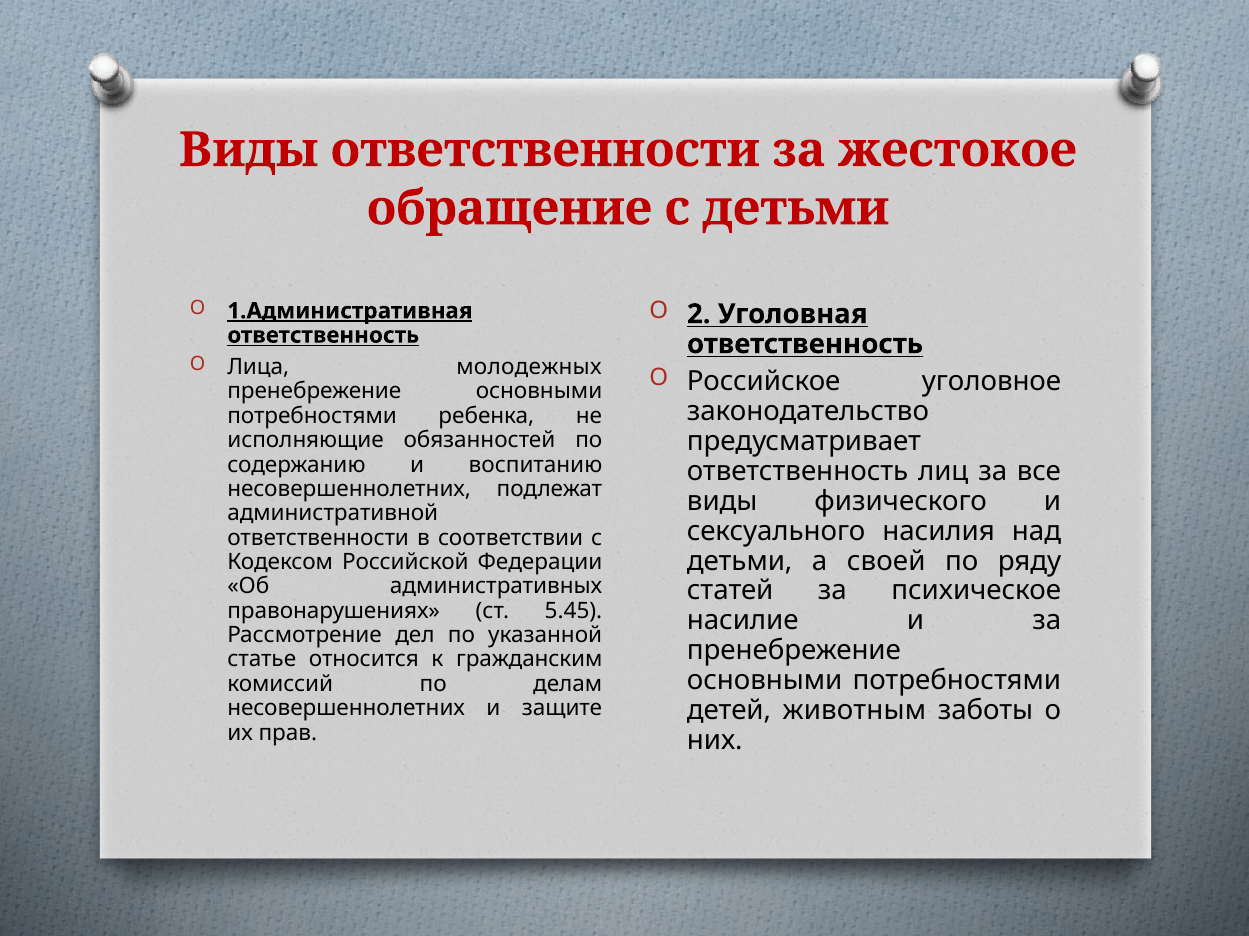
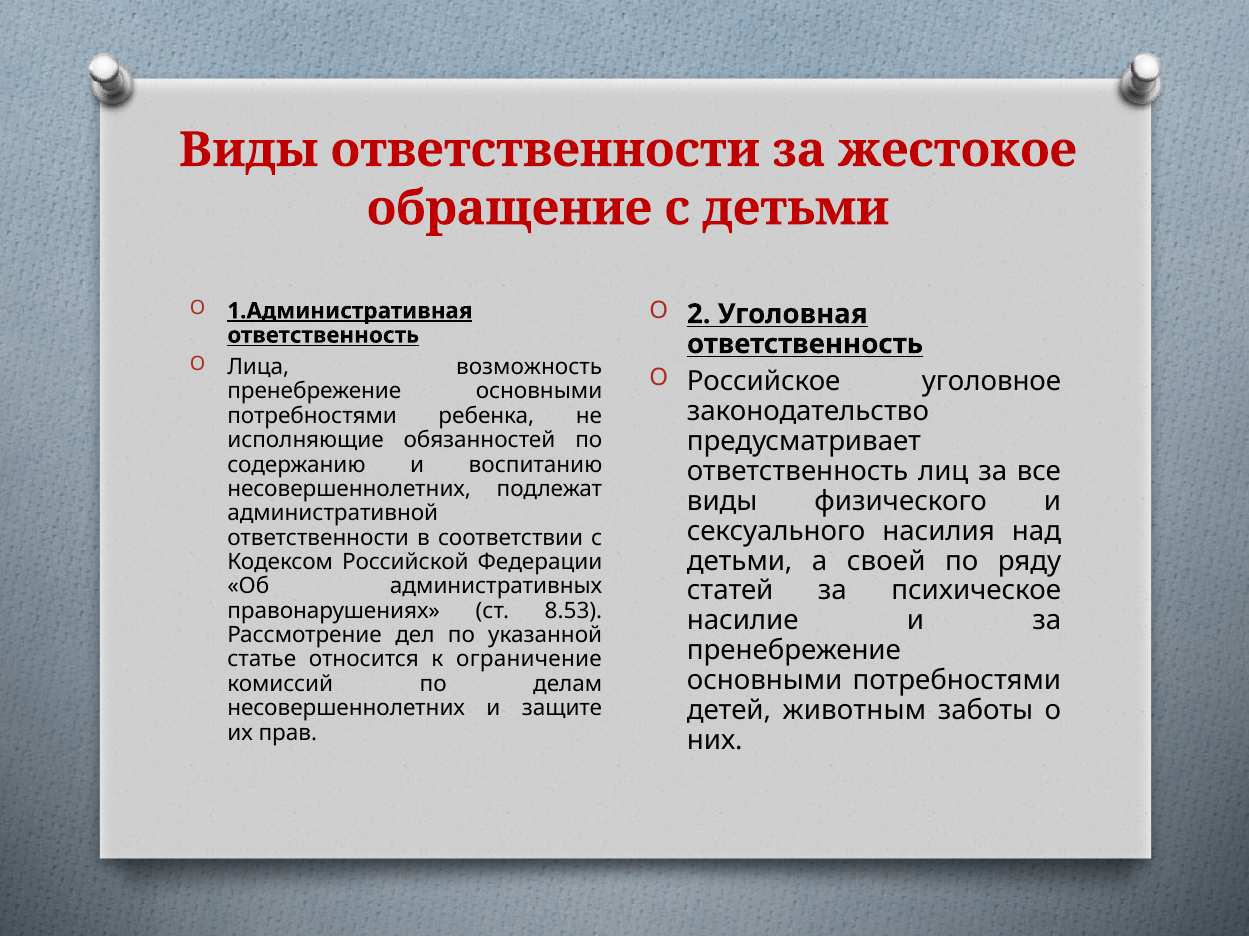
молодежных: молодежных -> возможность
5.45: 5.45 -> 8.53
гражданским: гражданским -> ограничение
